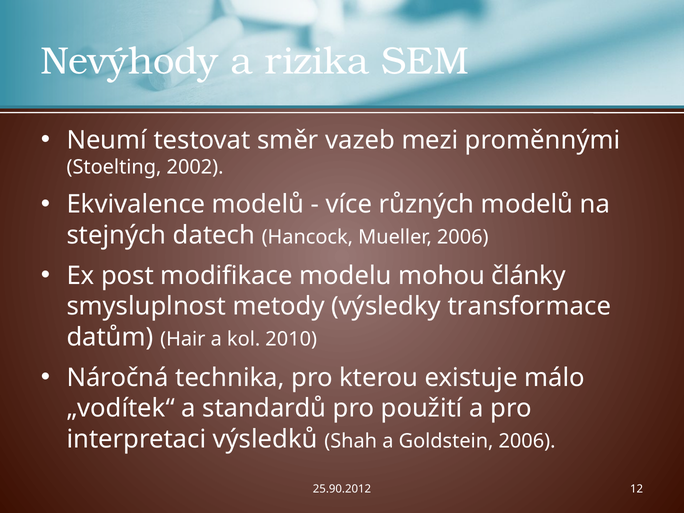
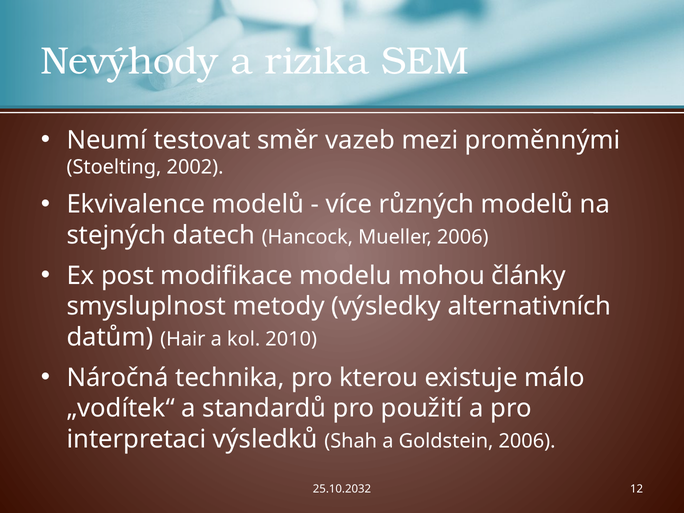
transformace: transformace -> alternativních
25.90.2012: 25.90.2012 -> 25.10.2032
